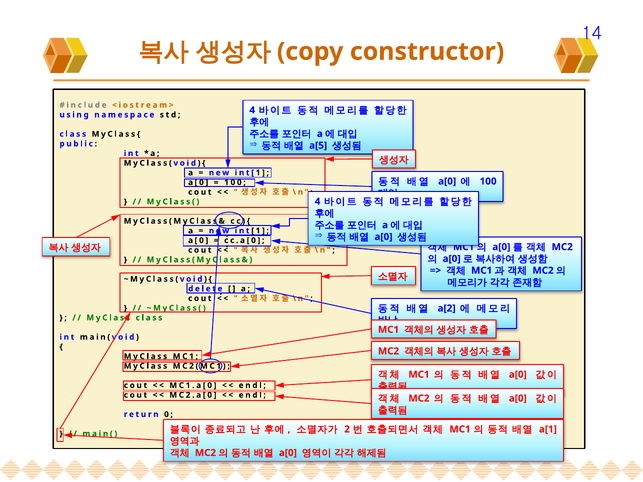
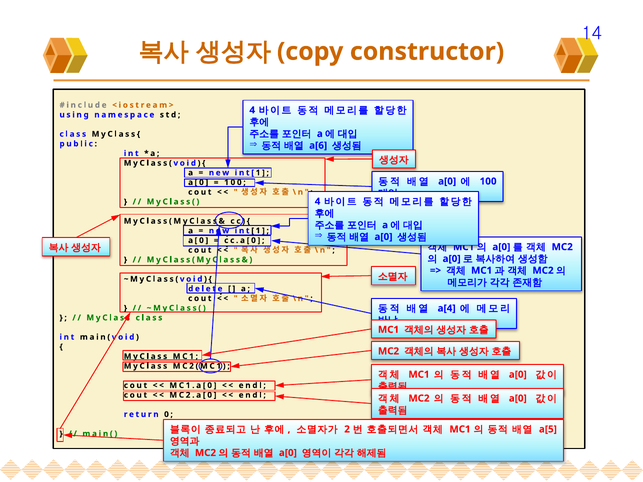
a[5: a[5 -> a[6
a[2: a[2 -> a[4
a[1: a[1 -> a[5
